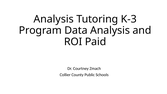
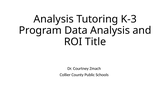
Paid: Paid -> Title
